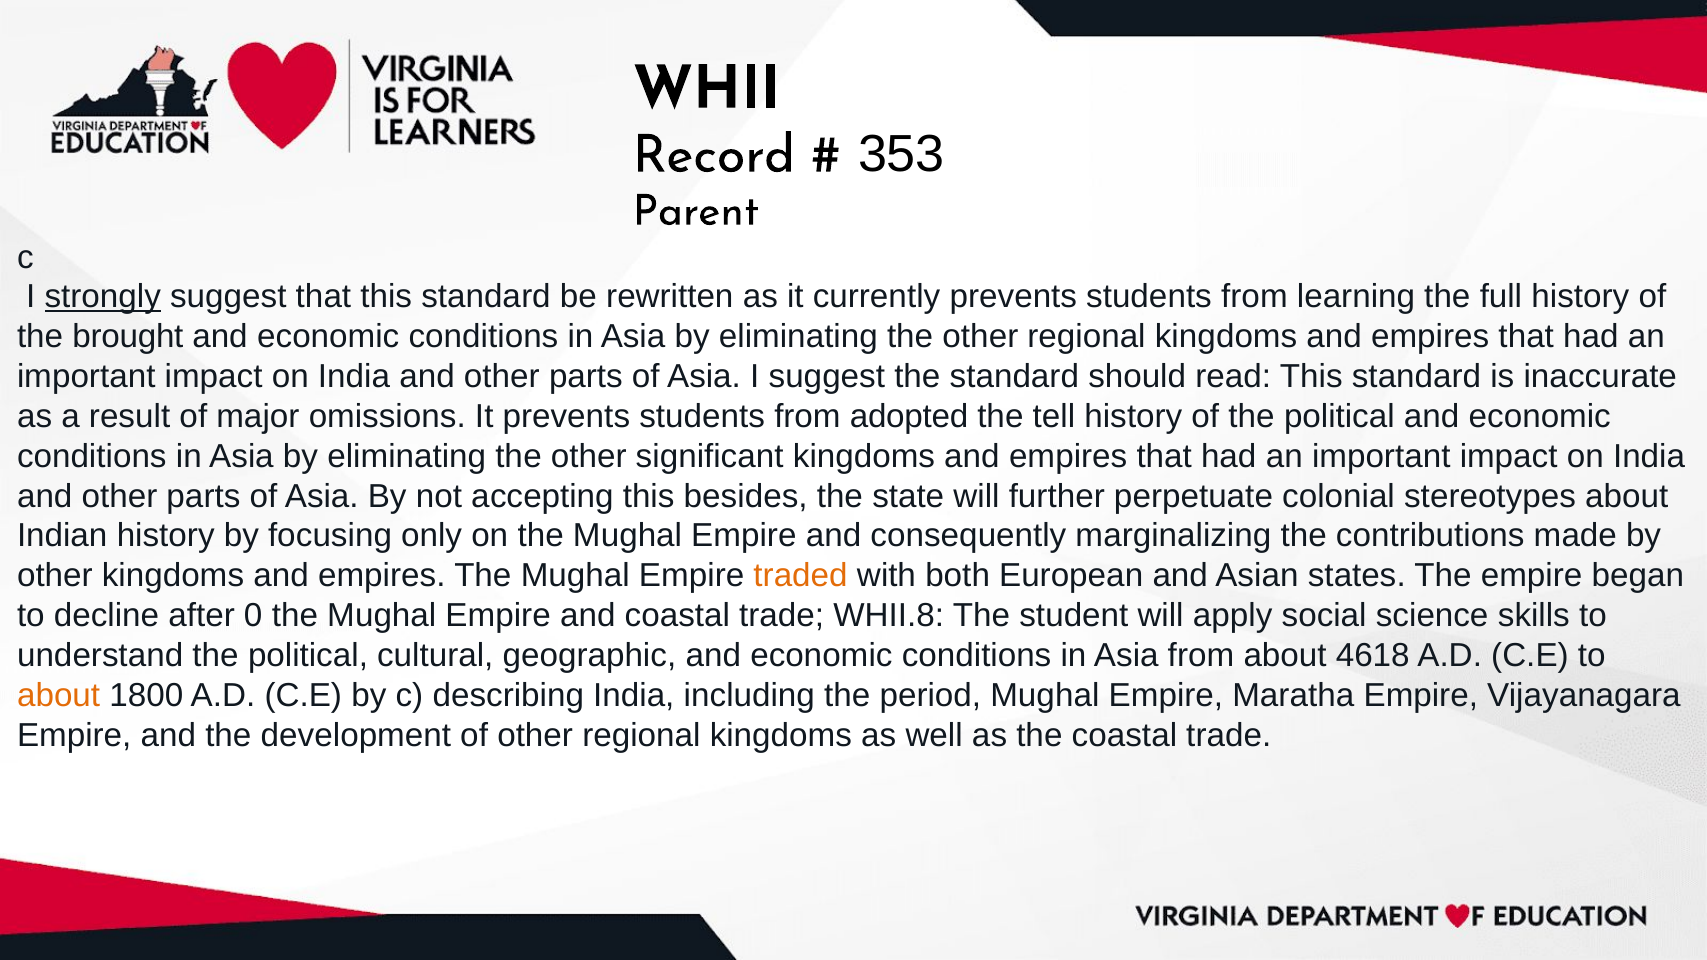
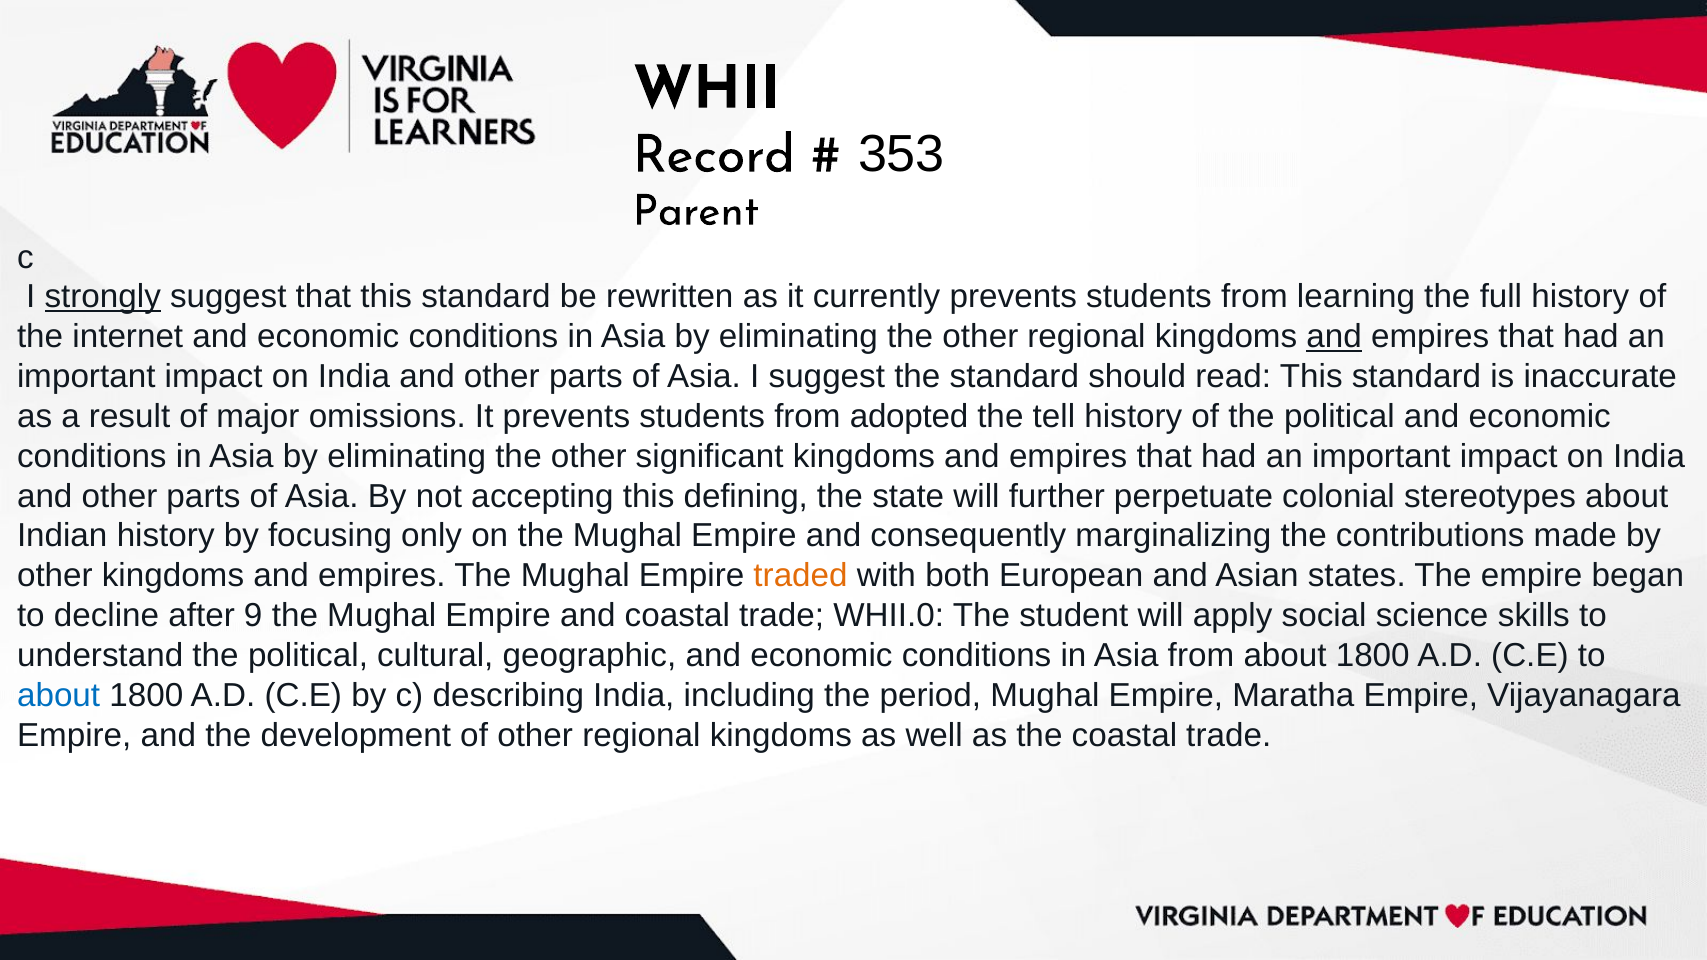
brought: brought -> internet
and at (1334, 337) underline: none -> present
besides: besides -> defining
0: 0 -> 9
WHII.8: WHII.8 -> WHII.0
from about 4618: 4618 -> 1800
about at (59, 696) colour: orange -> blue
